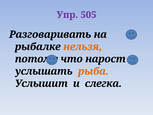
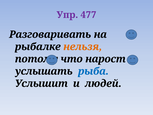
505: 505 -> 477
рыба colour: orange -> blue
слегка: слегка -> людей
